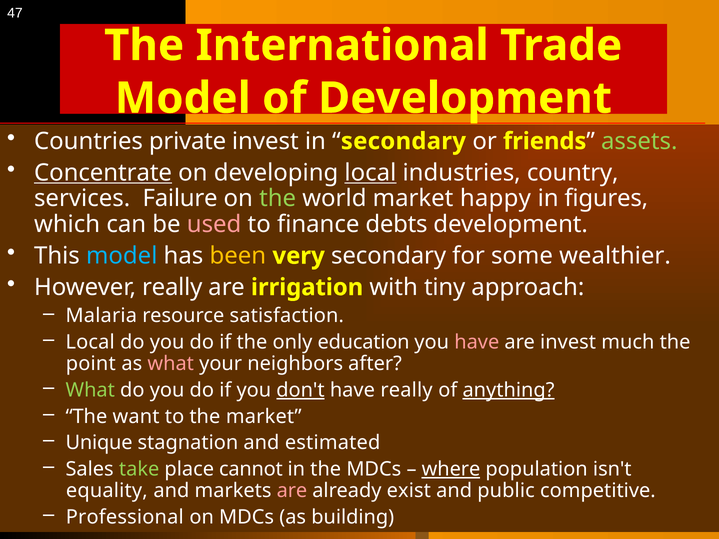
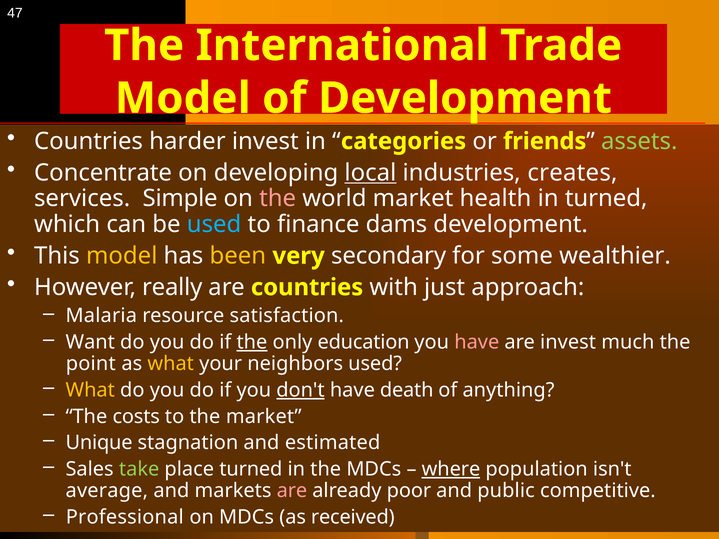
private: private -> harder
secondary at (403, 141): secondary -> categories
Concentrate underline: present -> none
country: country -> creates
Failure: Failure -> Simple
the at (278, 199) colour: light green -> pink
happy: happy -> health
in figures: figures -> turned
used at (214, 225) colour: pink -> light blue
debts: debts -> dams
model at (122, 256) colour: light blue -> yellow
are irrigation: irrigation -> countries
tiny: tiny -> just
Local at (90, 342): Local -> Want
the at (252, 342) underline: none -> present
what at (171, 364) colour: pink -> yellow
neighbors after: after -> used
What at (90, 390) colour: light green -> yellow
have really: really -> death
anything underline: present -> none
want: want -> costs
place cannot: cannot -> turned
equality: equality -> average
exist: exist -> poor
building: building -> received
